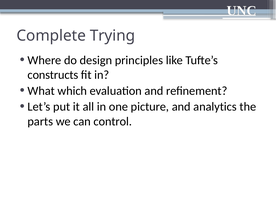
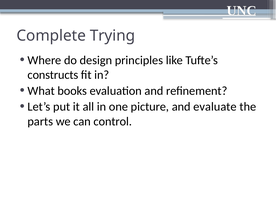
which: which -> books
analytics: analytics -> evaluate
